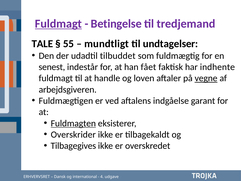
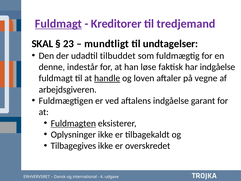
Betingelse: Betingelse -> Kreditorer
TALE: TALE -> SKAL
55: 55 -> 23
senest: senest -> denne
fået: fået -> løse
har indhente: indhente -> indgåelse
handle underline: none -> present
vegne underline: present -> none
Overskrider: Overskrider -> Oplysninger
